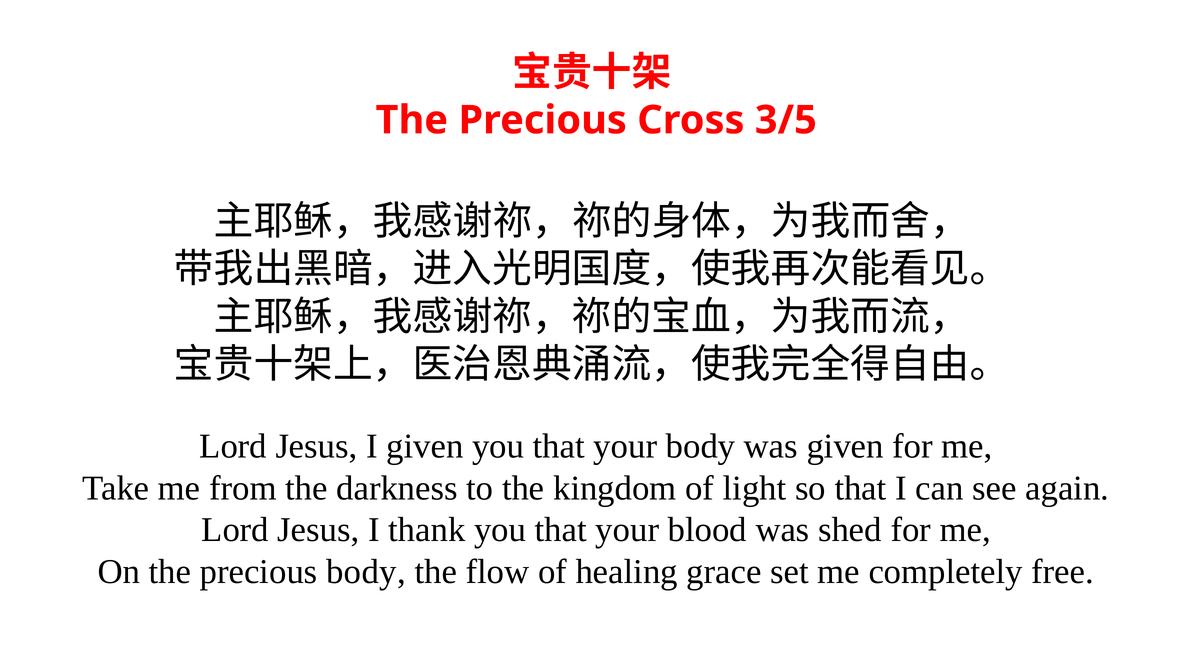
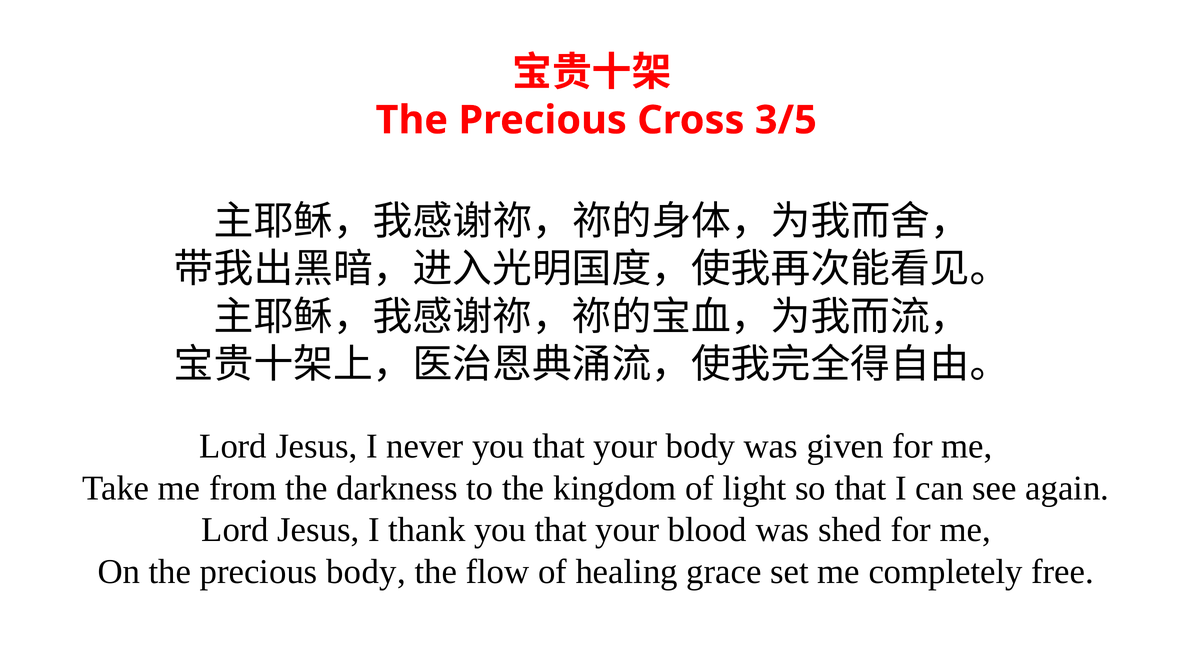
I given: given -> never
